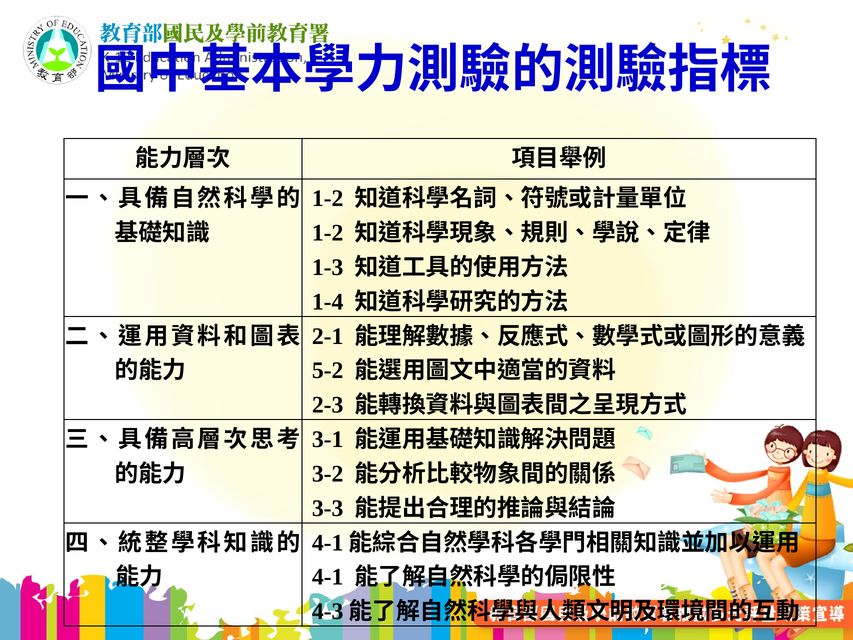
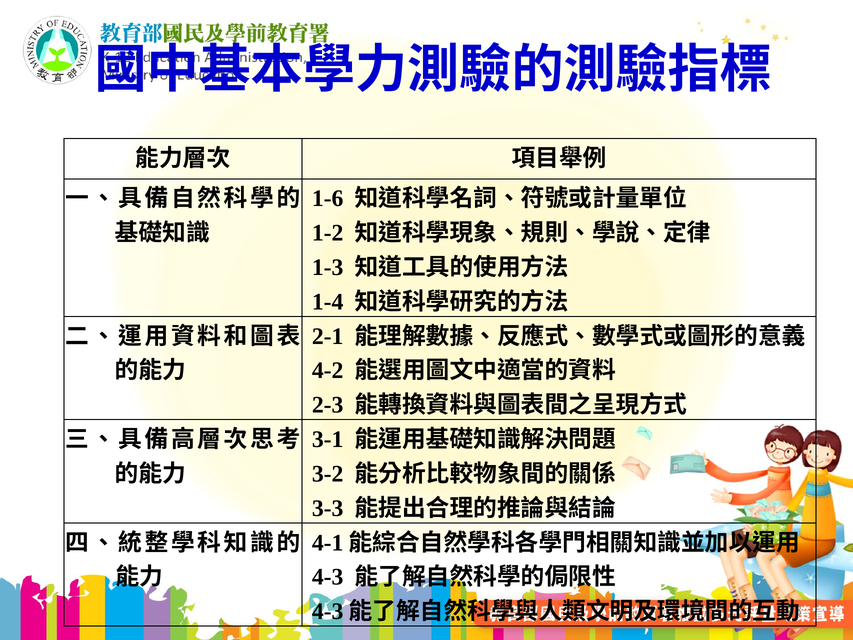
1-2 at (328, 198): 1-2 -> 1-6
5-2: 5-2 -> 4-2
4-1: 4-1 -> 4-3
